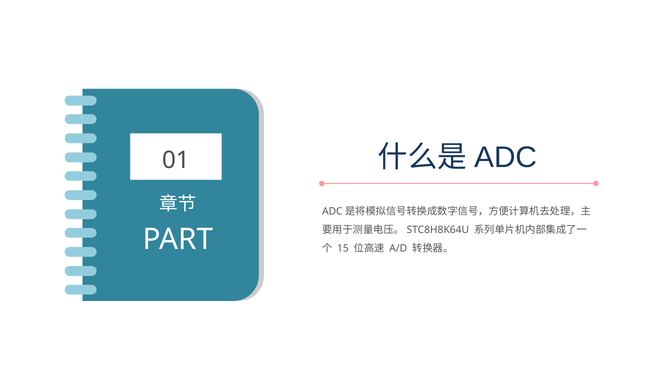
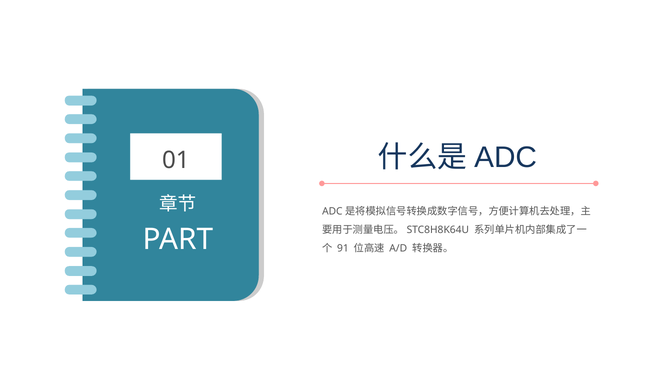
15: 15 -> 91
